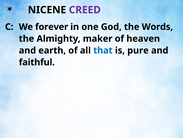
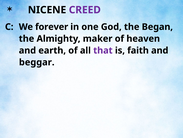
Words: Words -> Began
that colour: blue -> purple
pure: pure -> faith
faithful: faithful -> beggar
